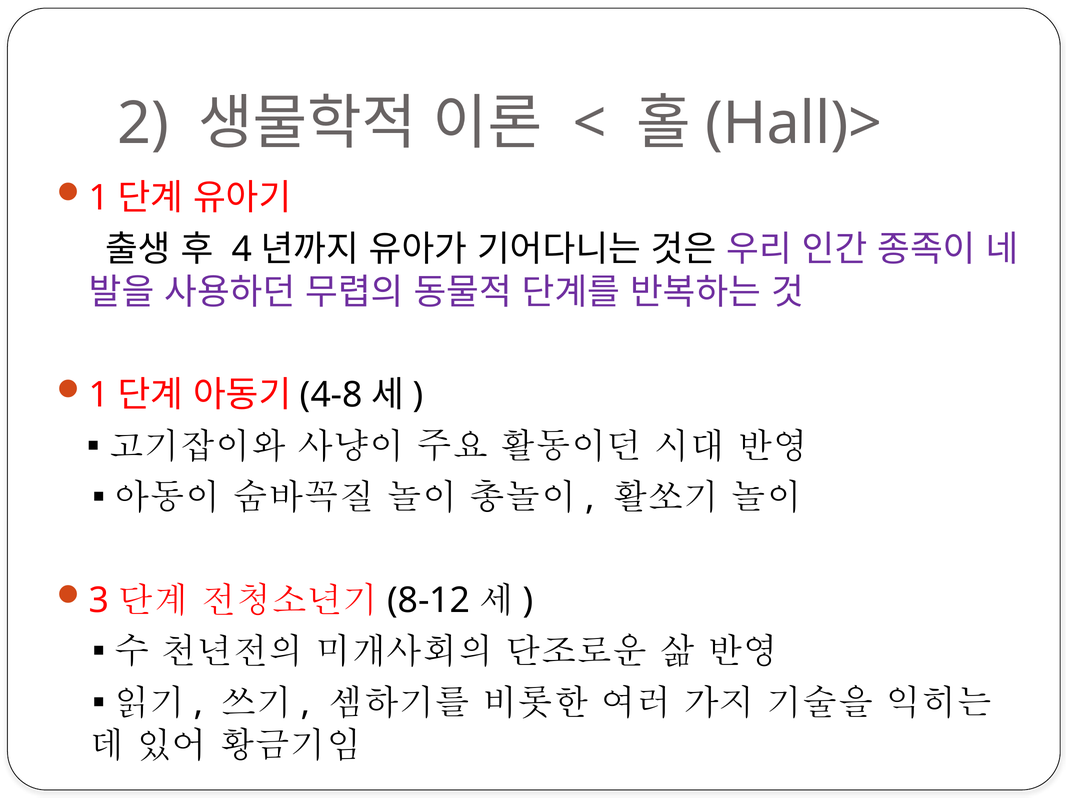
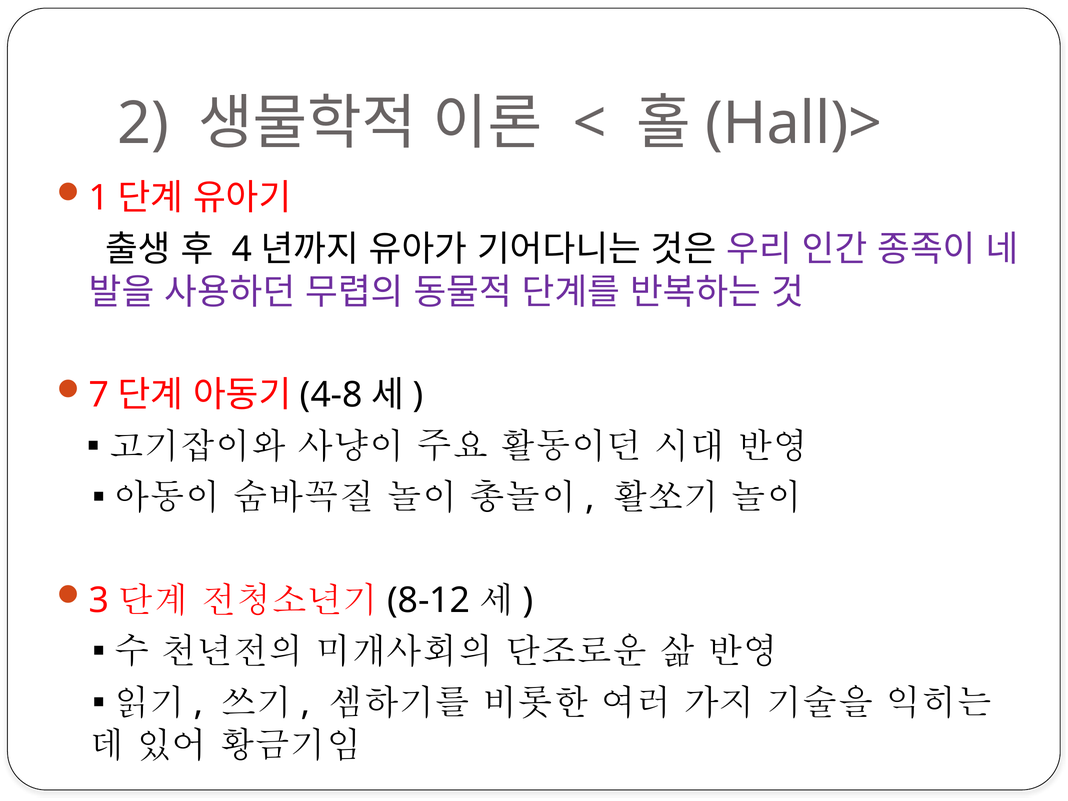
1 at (99, 395): 1 -> 7
